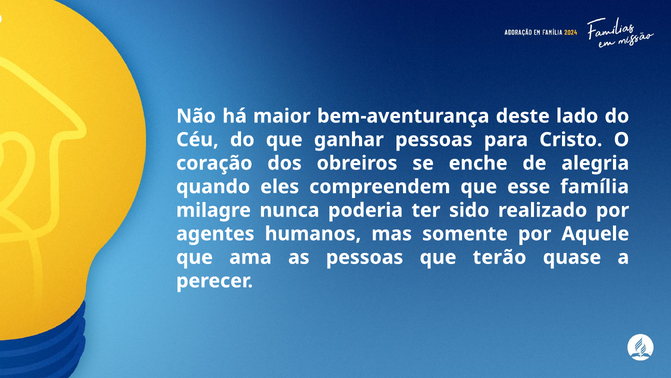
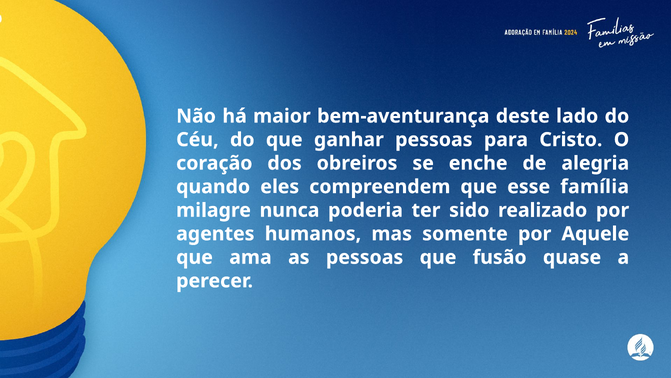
terão: terão -> fusão
